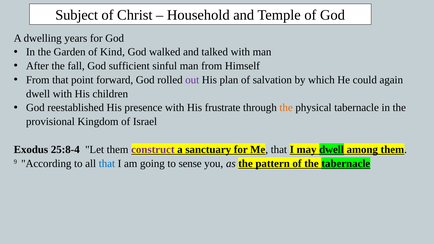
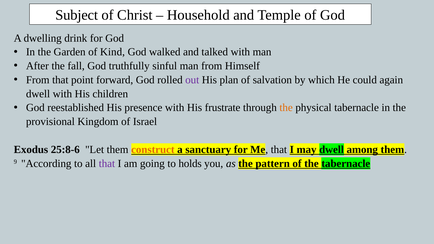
years: years -> drink
sufficient: sufficient -> truthfully
25:8-4: 25:8-4 -> 25:8-6
construct colour: purple -> orange
that at (107, 164) colour: blue -> purple
sense: sense -> holds
